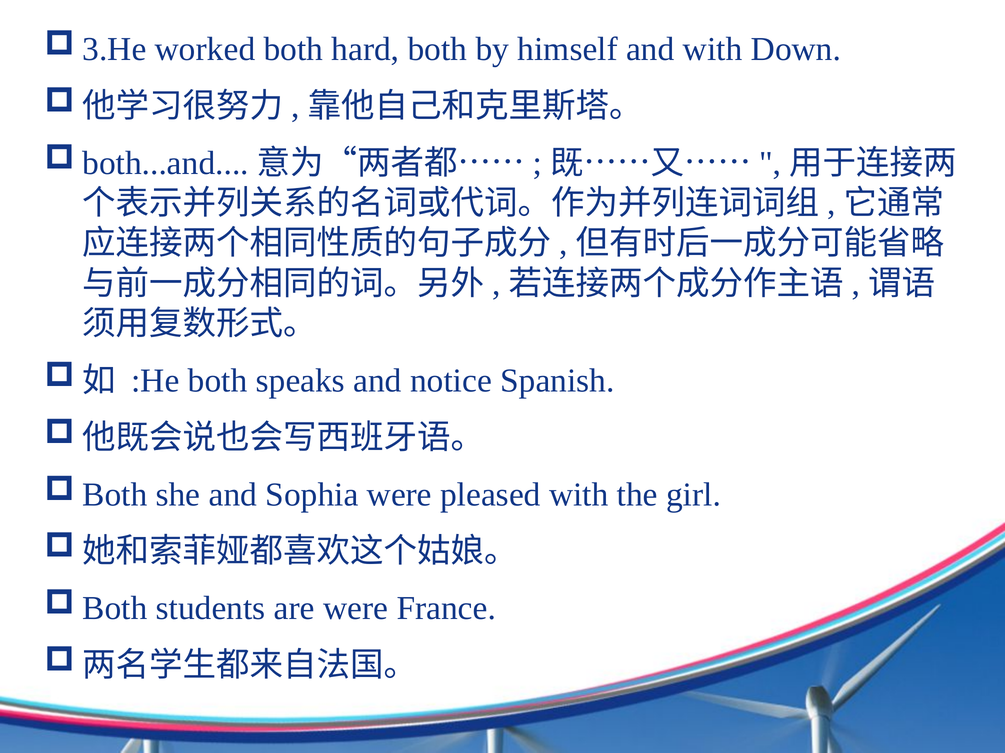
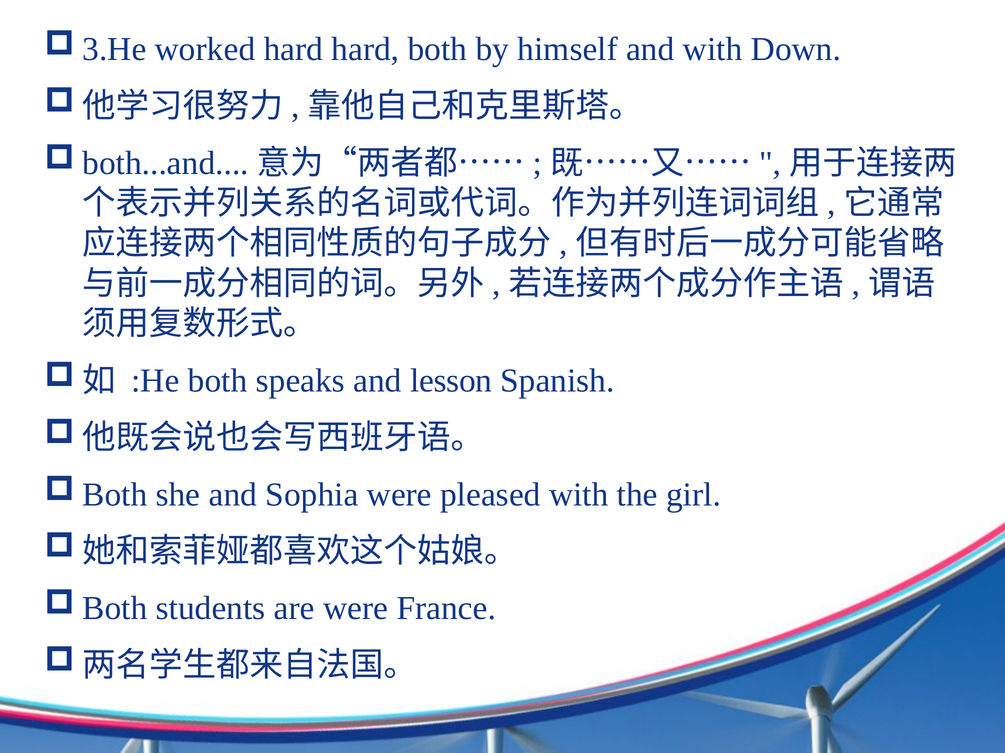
worked both: both -> hard
notice: notice -> lesson
